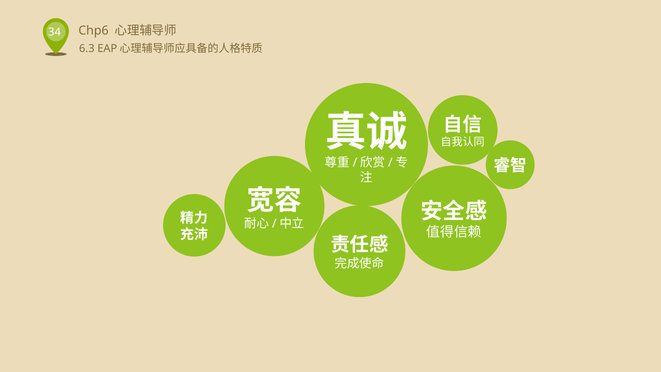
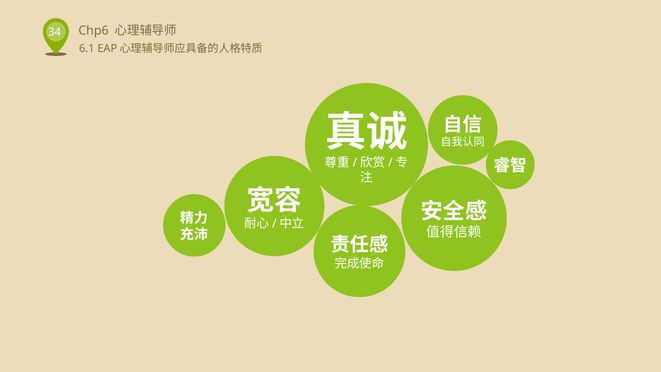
6.3: 6.3 -> 6.1
